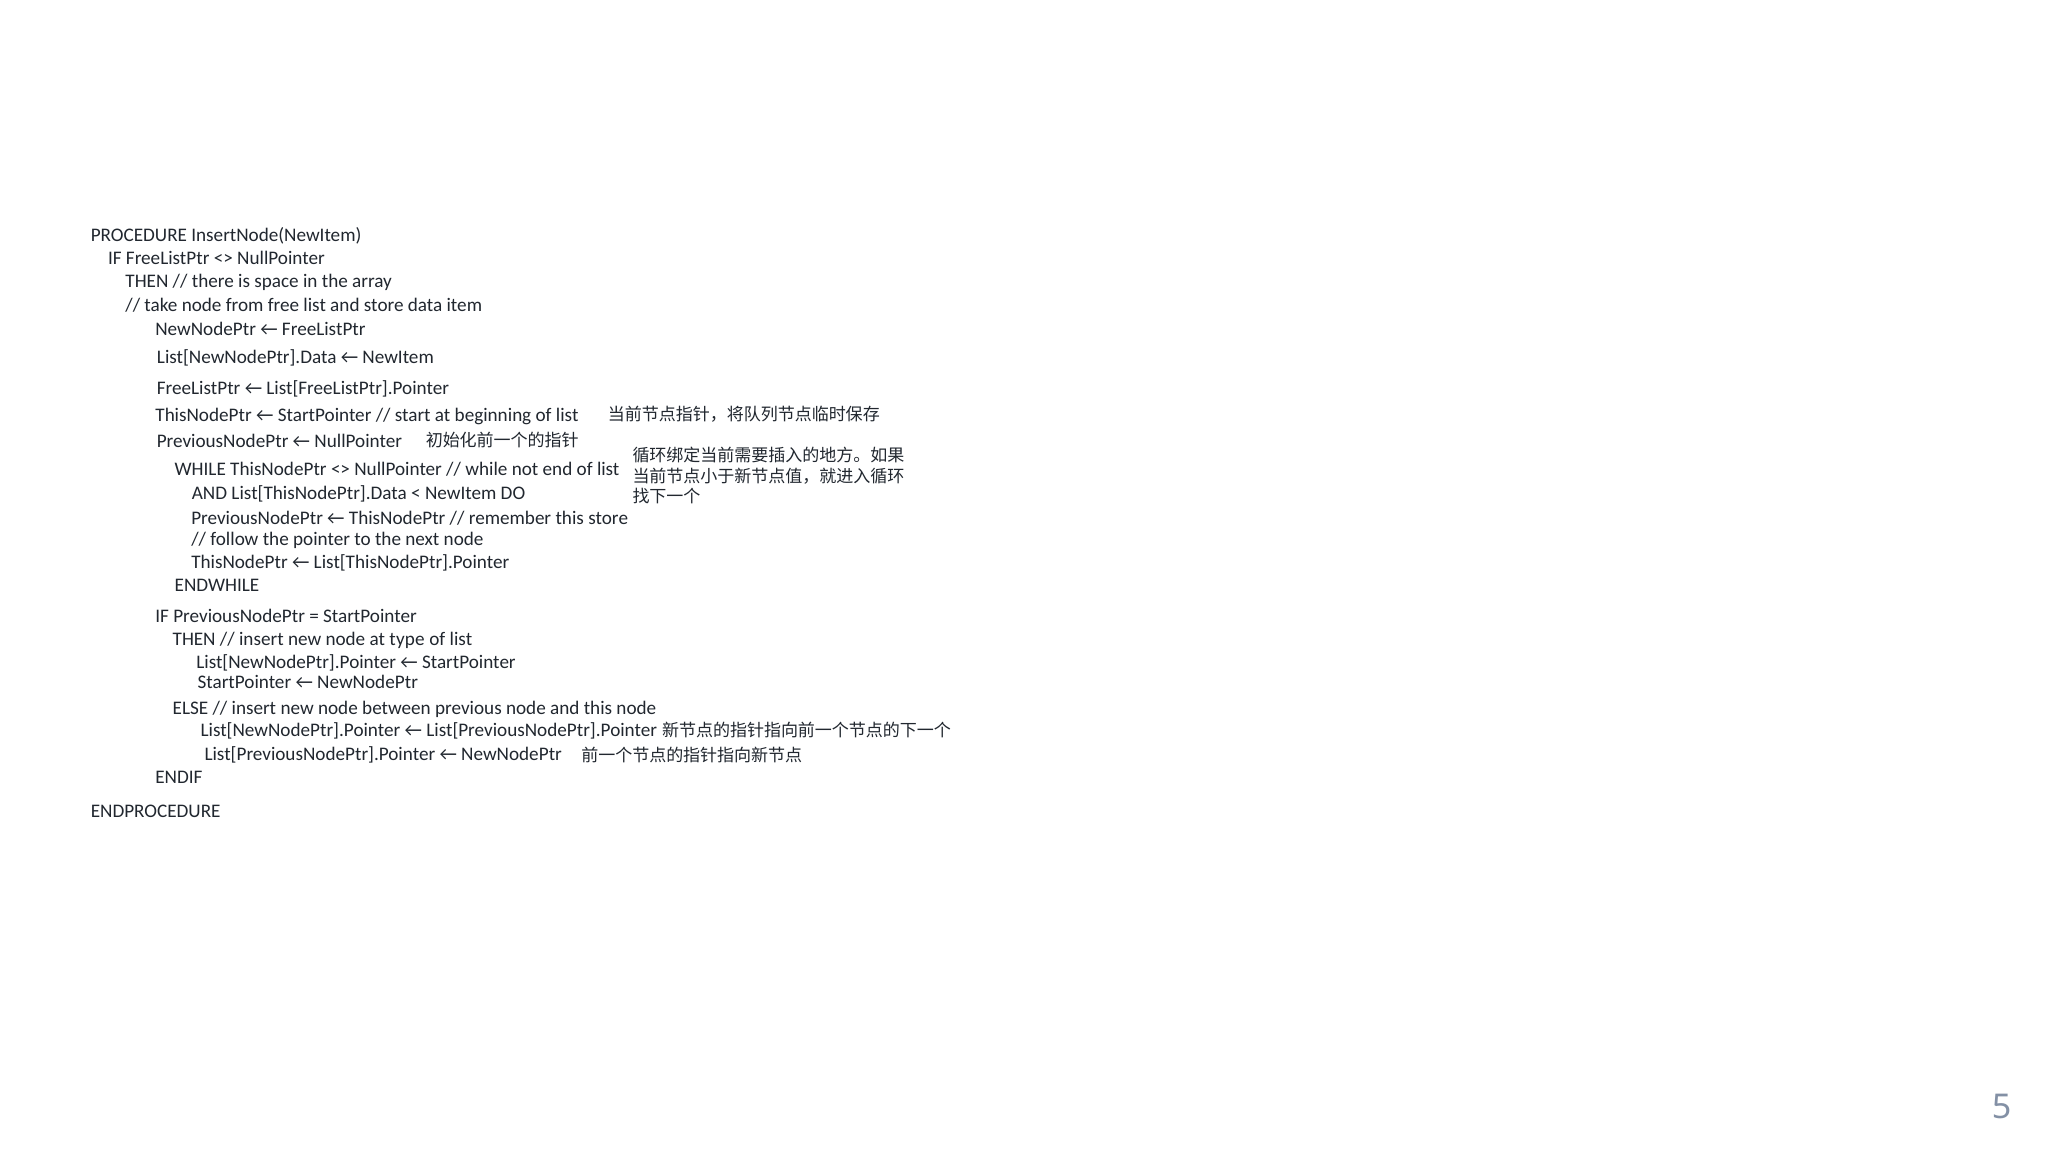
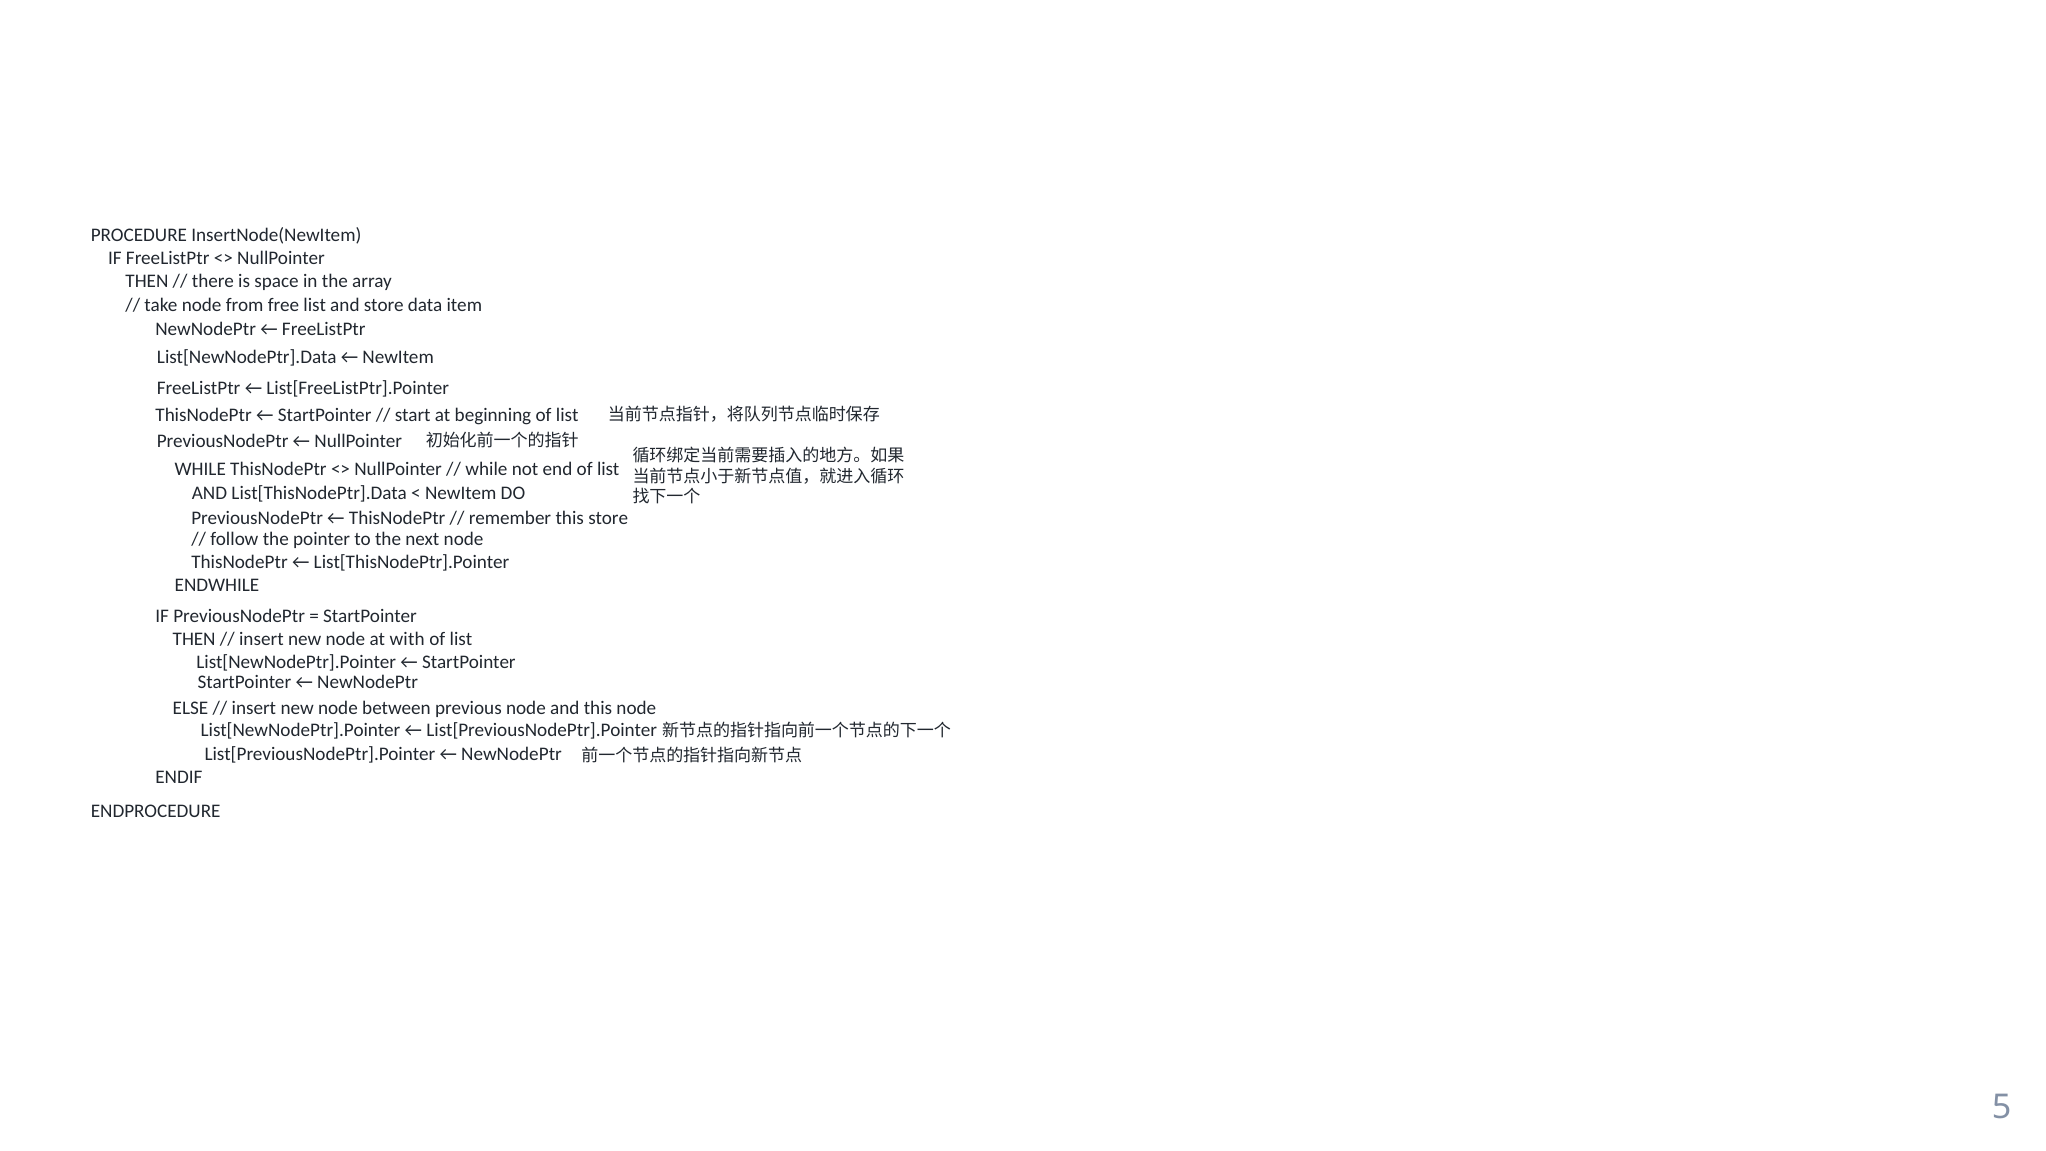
type: type -> with
